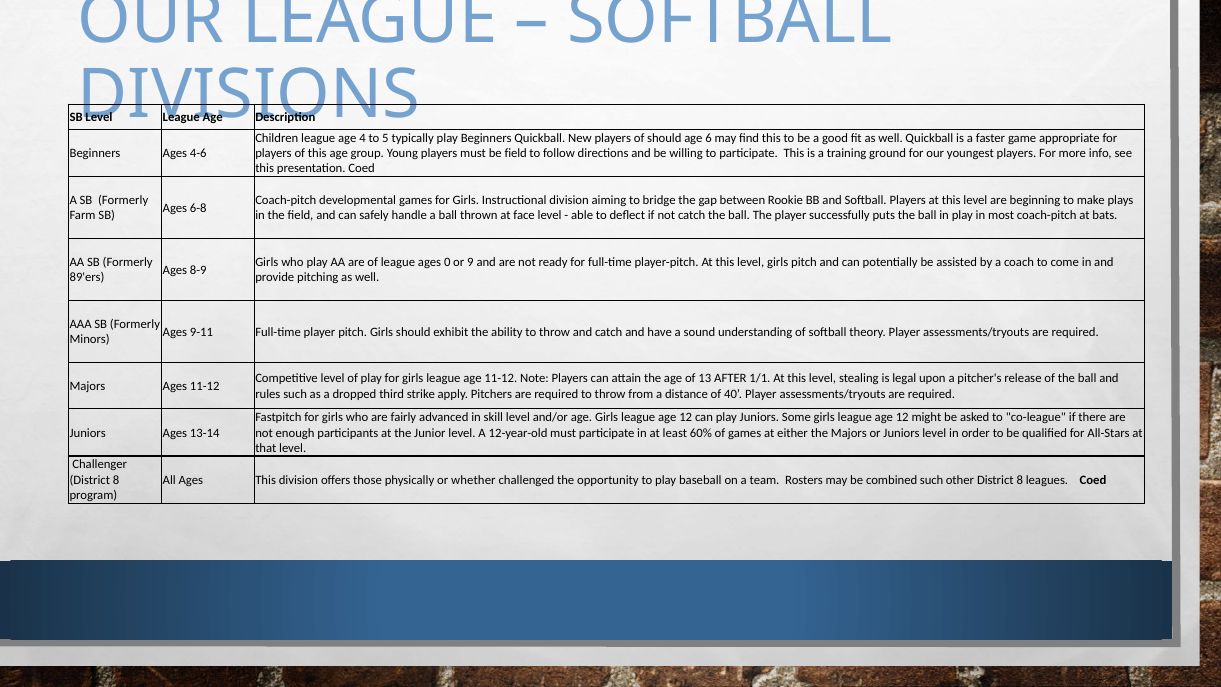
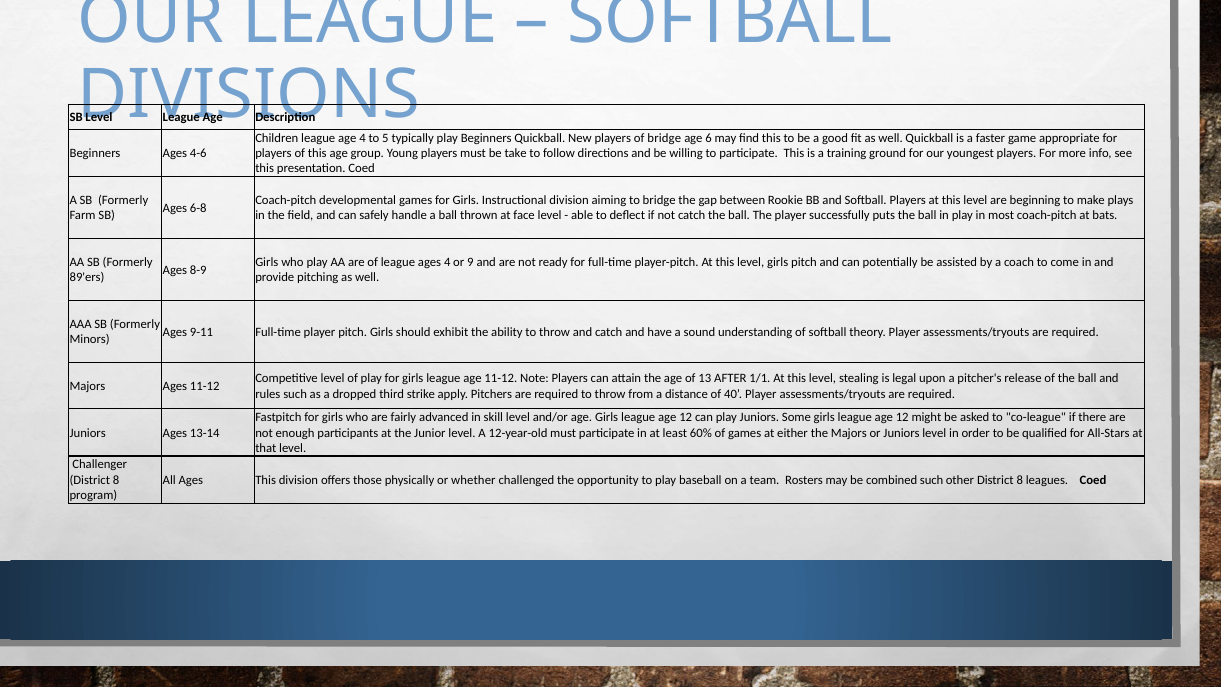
of should: should -> bridge
be field: field -> take
ages 0: 0 -> 4
